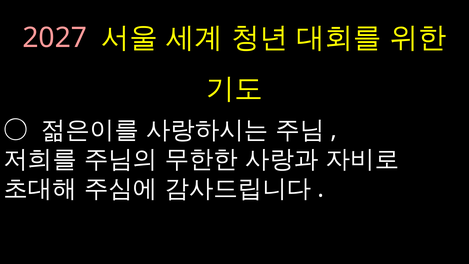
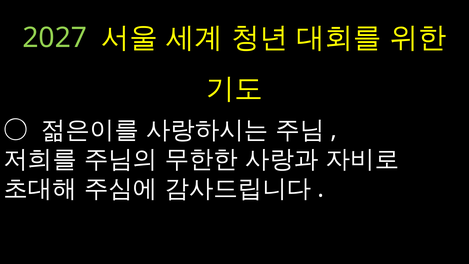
2027 colour: pink -> light green
